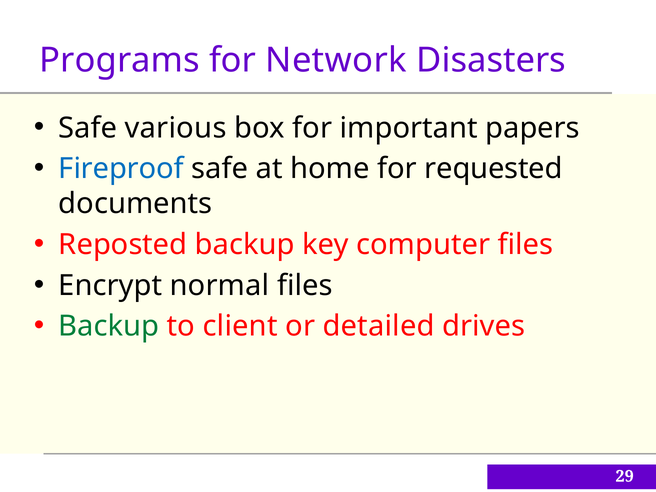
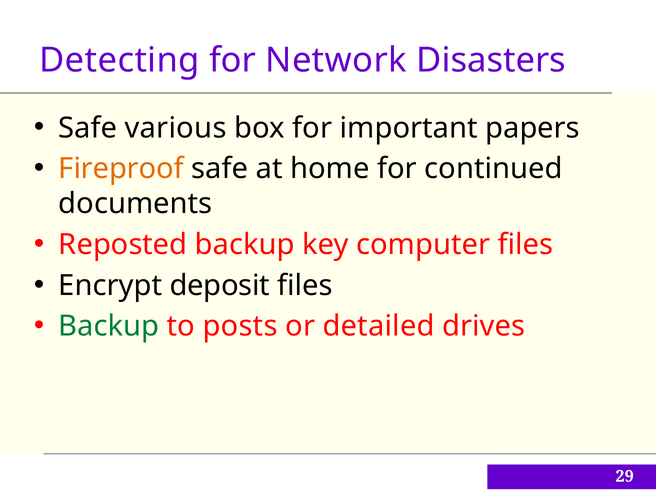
Programs: Programs -> Detecting
Fireproof colour: blue -> orange
requested: requested -> continued
normal: normal -> deposit
client: client -> posts
